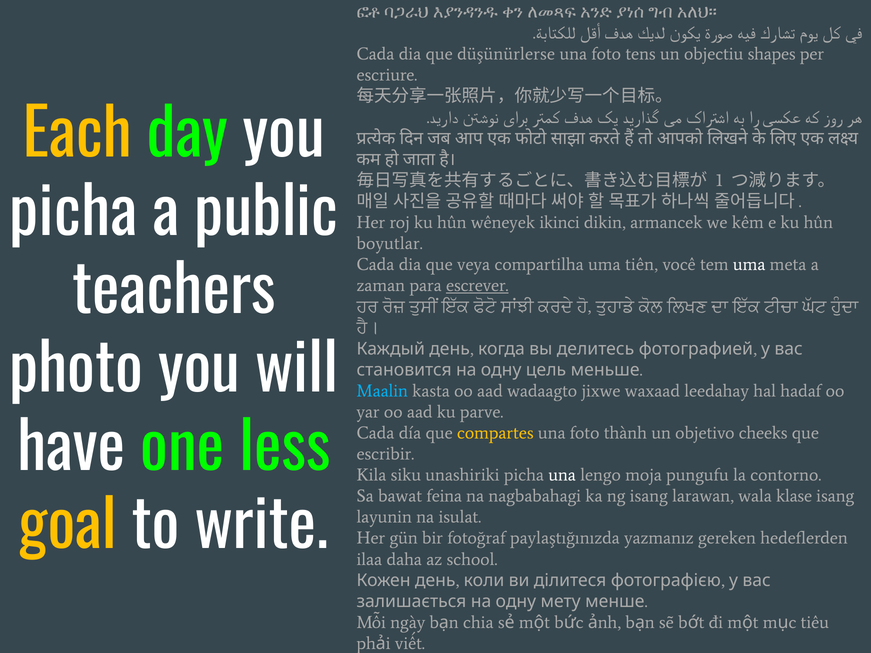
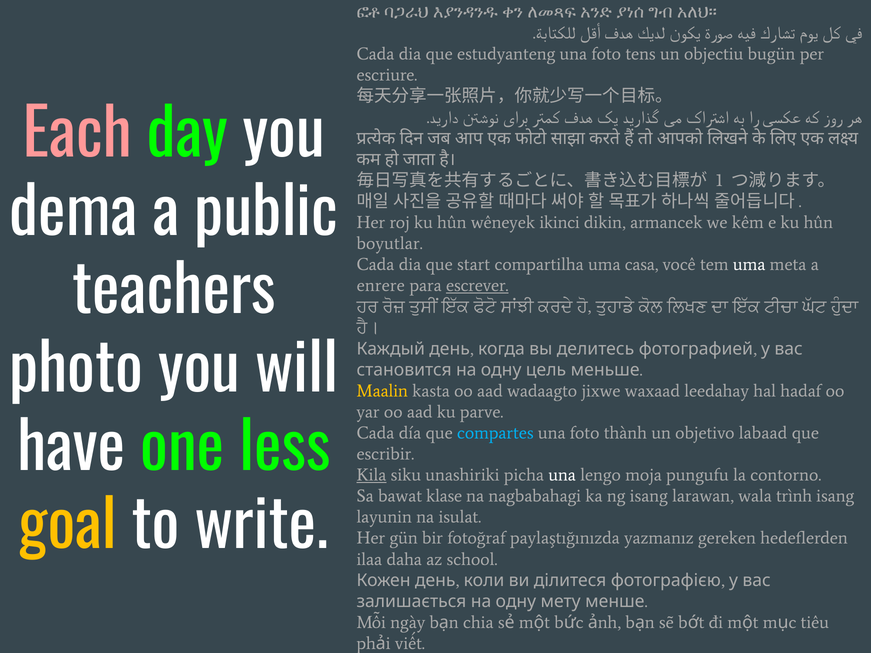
düşünürlerse: düşünürlerse -> estudyanteng
shapes: shapes -> bugün
Each colour: yellow -> pink
picha at (73, 214): picha -> dema
veya: veya -> start
tiên: tiên -> casa
zaman: zaman -> enrere
Maalin colour: light blue -> yellow
compartes colour: yellow -> light blue
cheeks: cheeks -> labaad
Kila underline: none -> present
feina: feina -> klase
klase: klase -> trình
